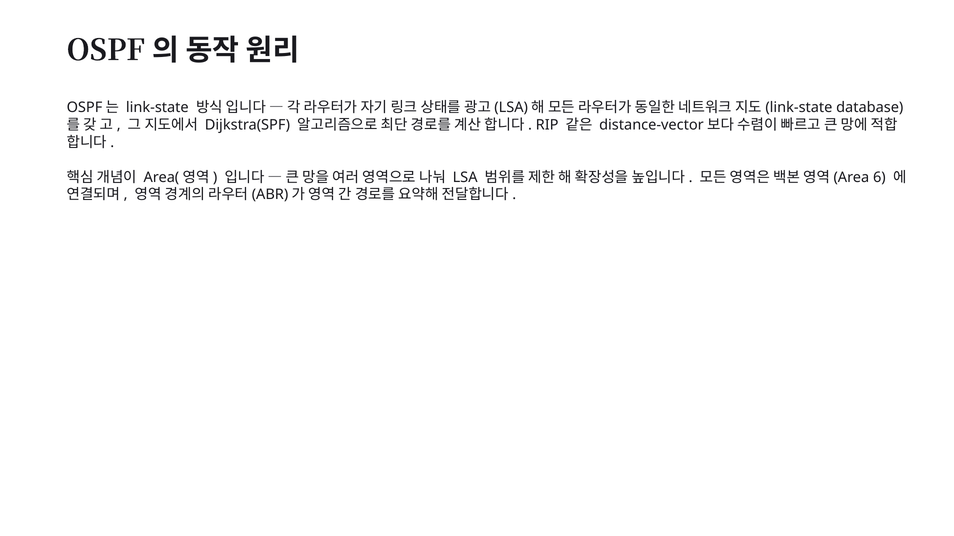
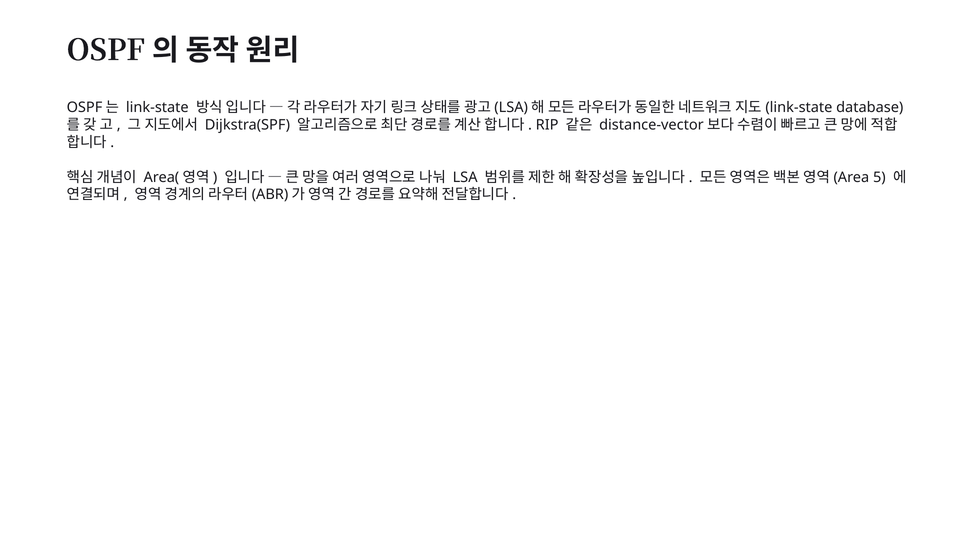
6: 6 -> 5
